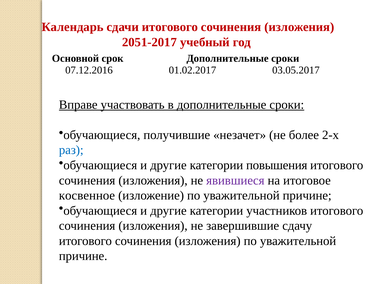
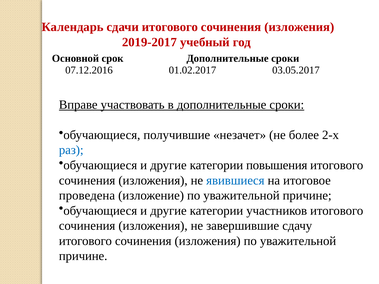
2051-2017: 2051-2017 -> 2019-2017
явившиеся colour: purple -> blue
косвенное: косвенное -> проведена
